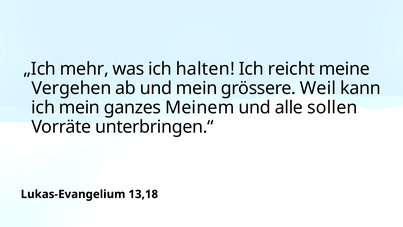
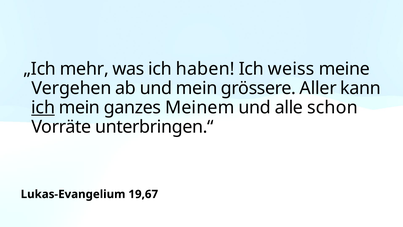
halten: halten -> haben
reicht: reicht -> weiss
Weil: Weil -> Aller
ich at (43, 107) underline: none -> present
sollen: sollen -> schon
13,18: 13,18 -> 19,67
